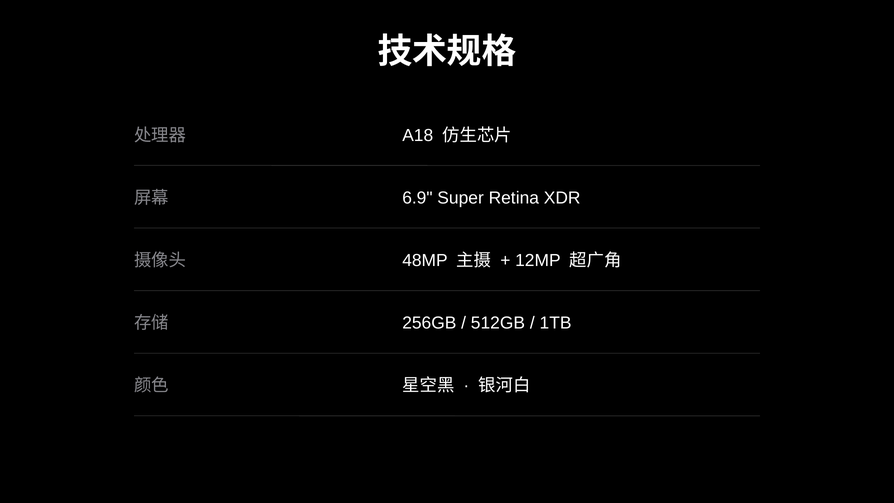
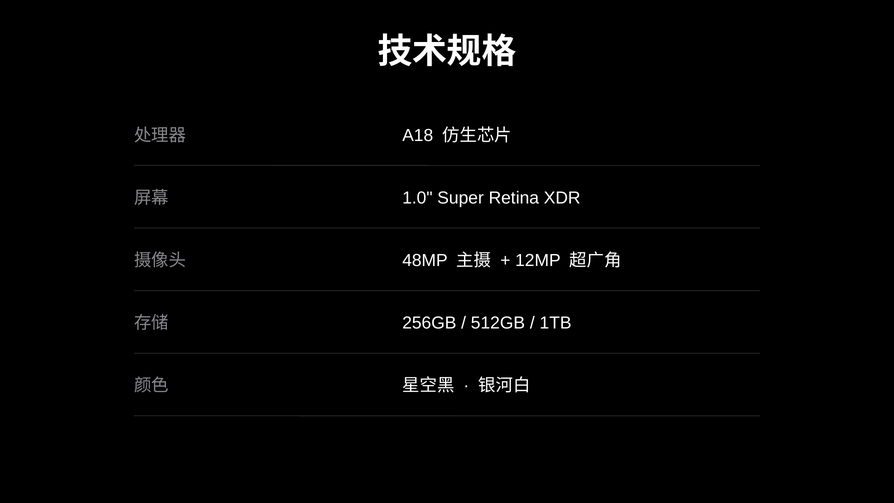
6.9: 6.9 -> 1.0
